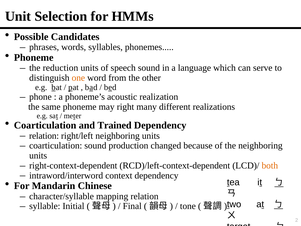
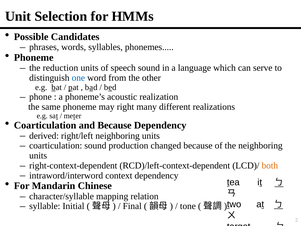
one colour: orange -> blue
and Trained: Trained -> Because
relation at (44, 136): relation -> derived
